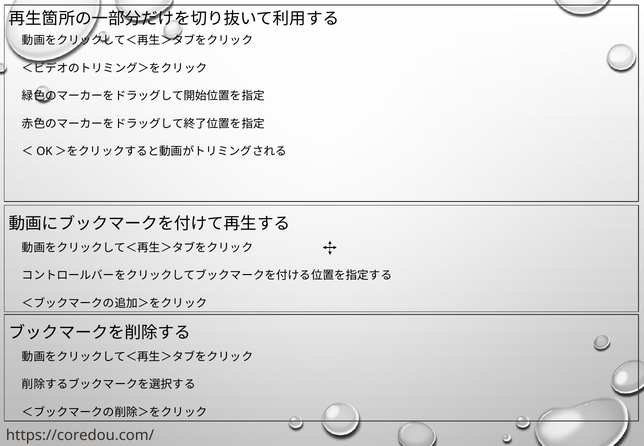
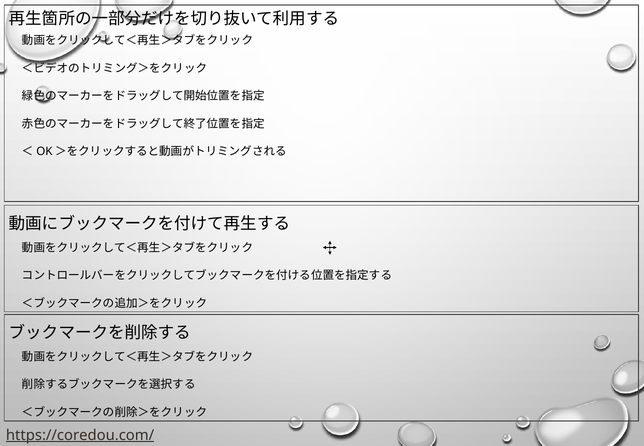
https://coredou.com/ underline: none -> present
